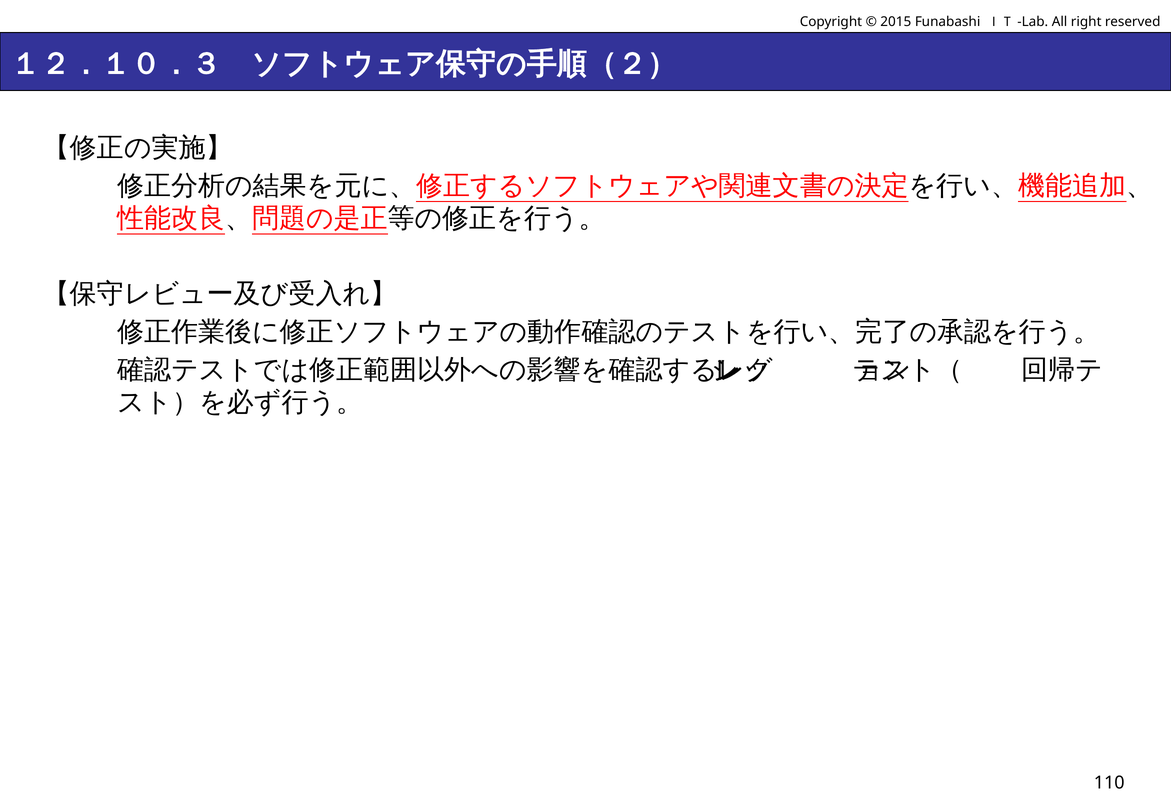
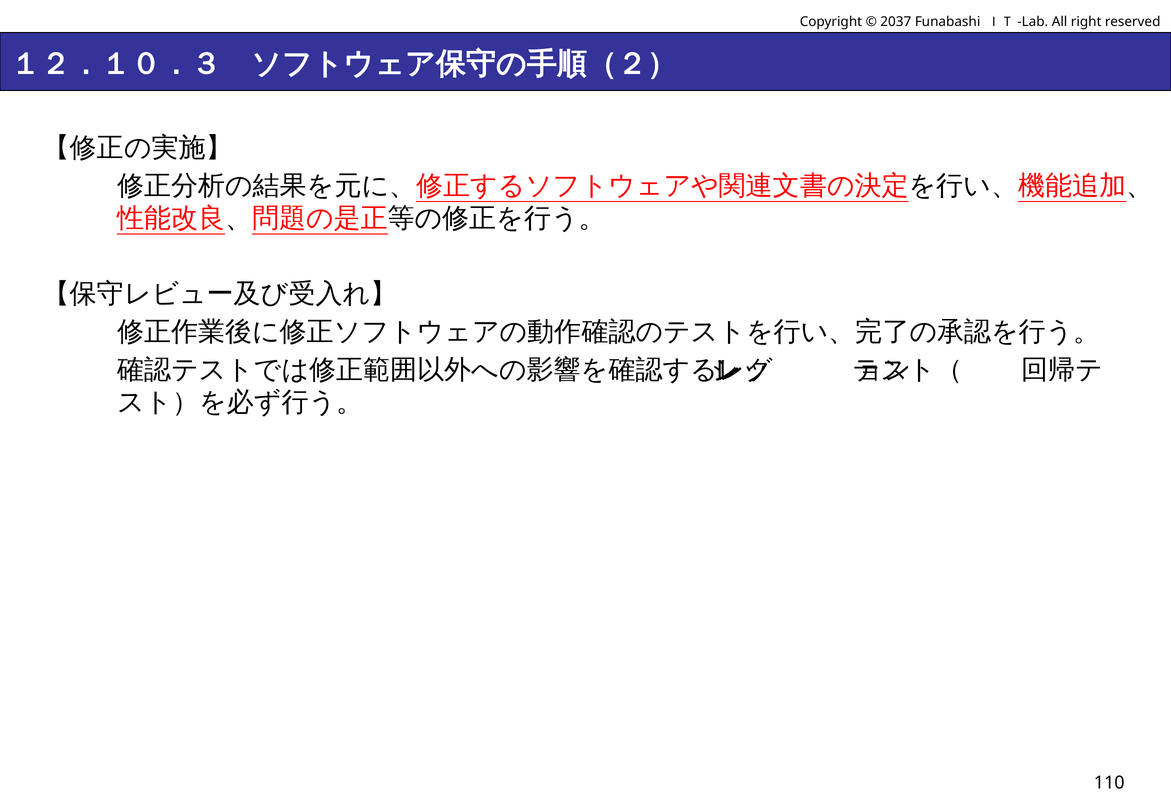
2015: 2015 -> 2037
